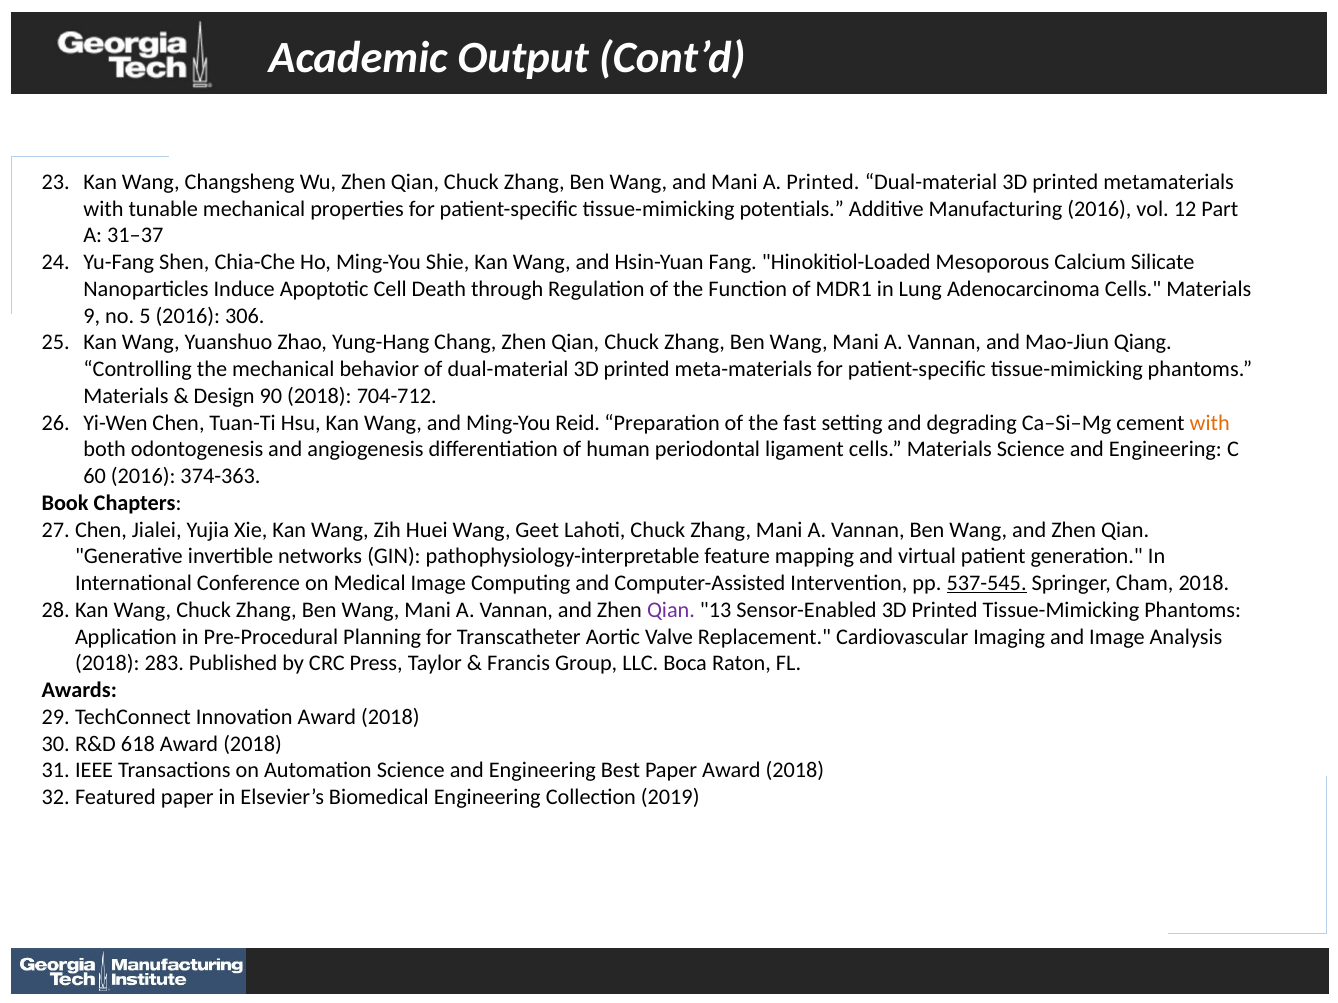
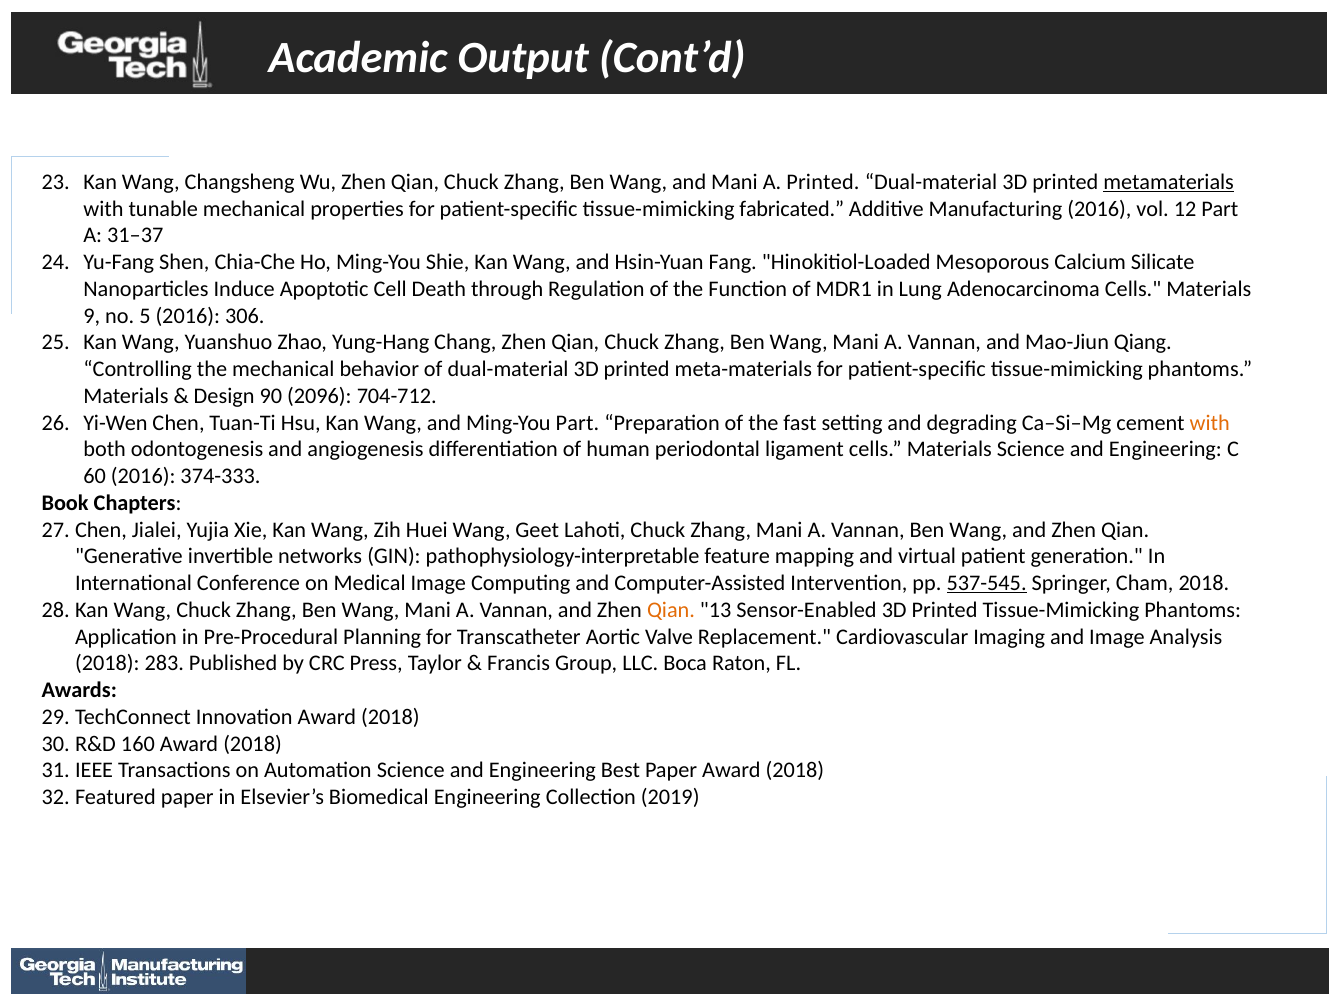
metamaterials underline: none -> present
potentials: potentials -> fabricated
90 2018: 2018 -> 2096
Ming-You Reid: Reid -> Part
374-363: 374-363 -> 374-333
Qian at (671, 610) colour: purple -> orange
618: 618 -> 160
